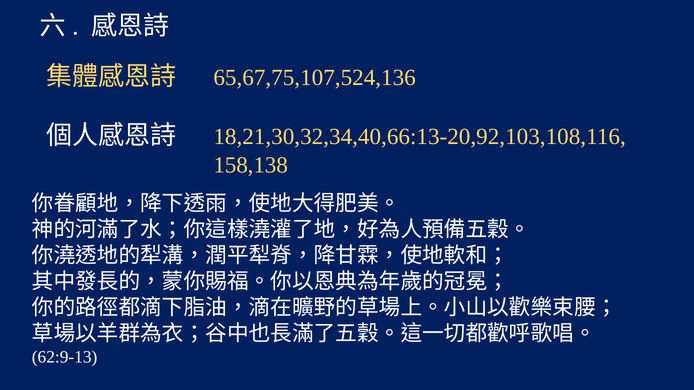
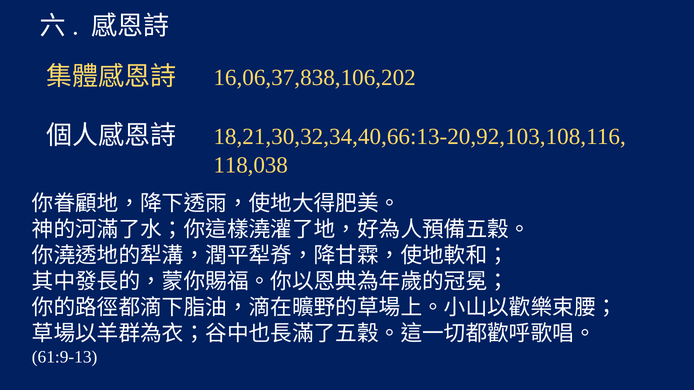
65,67,75,107,524,136: 65,67,75,107,524,136 -> 16,06,37,838,106,202
158,138: 158,138 -> 118,038
62:9-13: 62:9-13 -> 61:9-13
